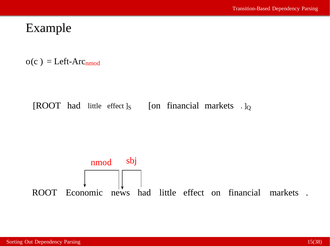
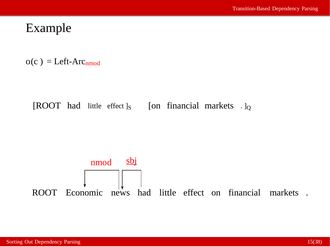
sbj underline: none -> present
